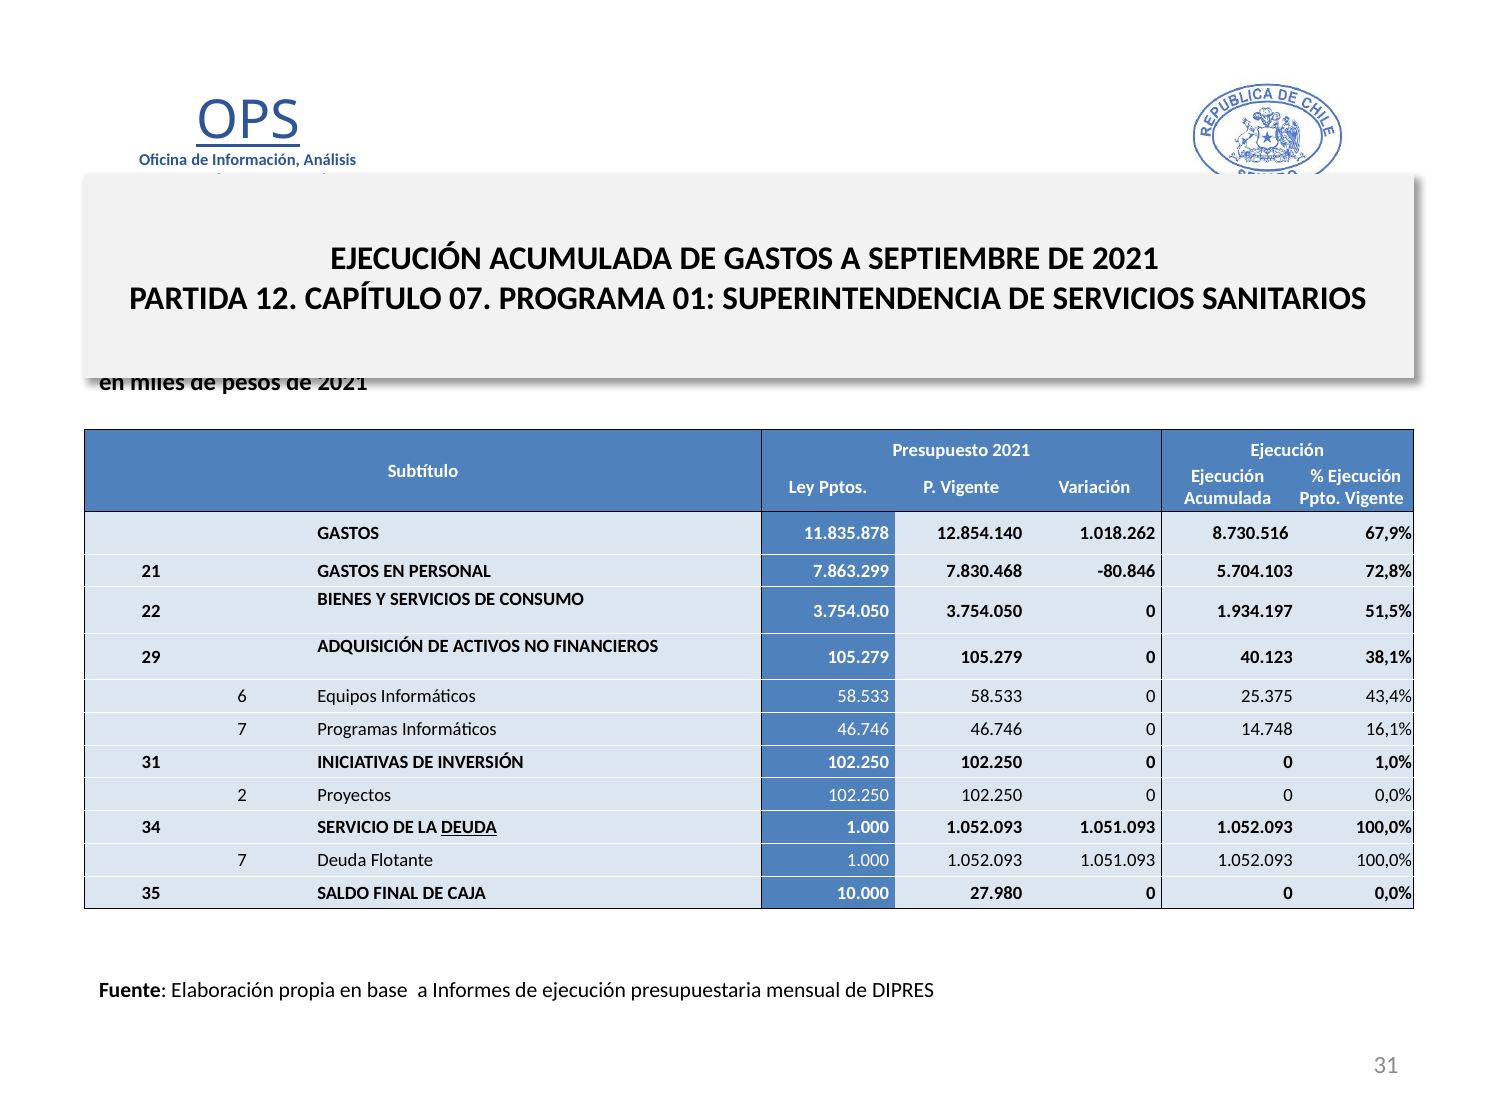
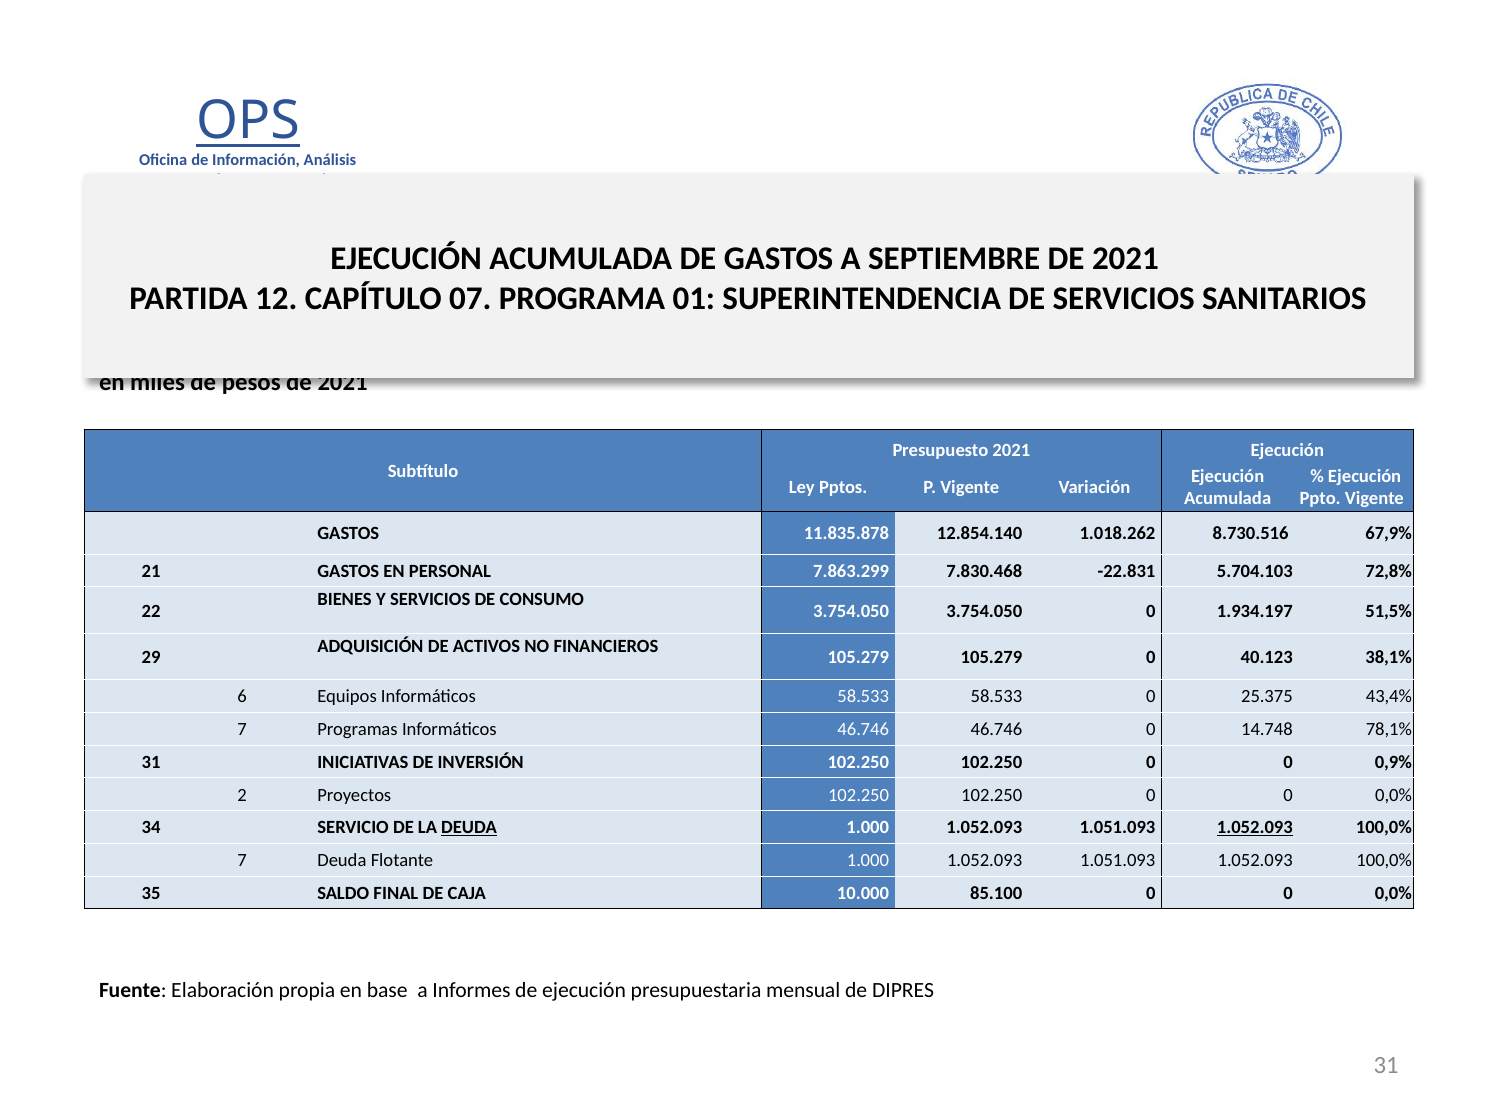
-80.846: -80.846 -> -22.831
16,1%: 16,1% -> 78,1%
1,0%: 1,0% -> 0,9%
1.052.093 at (1255, 828) underline: none -> present
27.980: 27.980 -> 85.100
